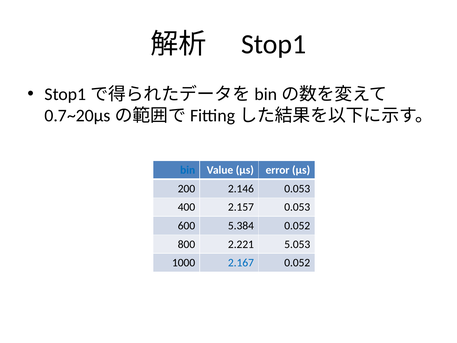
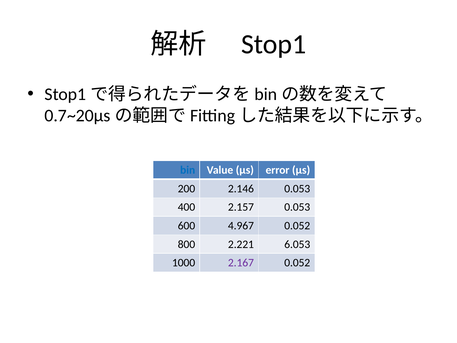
5.384: 5.384 -> 4.967
5.053: 5.053 -> 6.053
2.167 colour: blue -> purple
